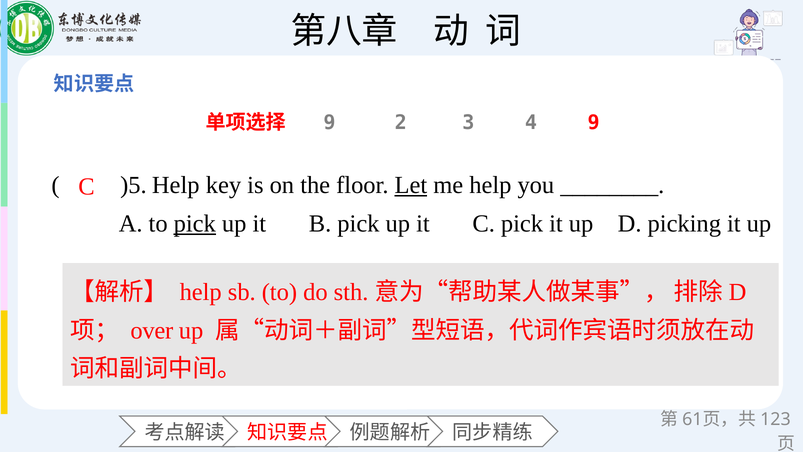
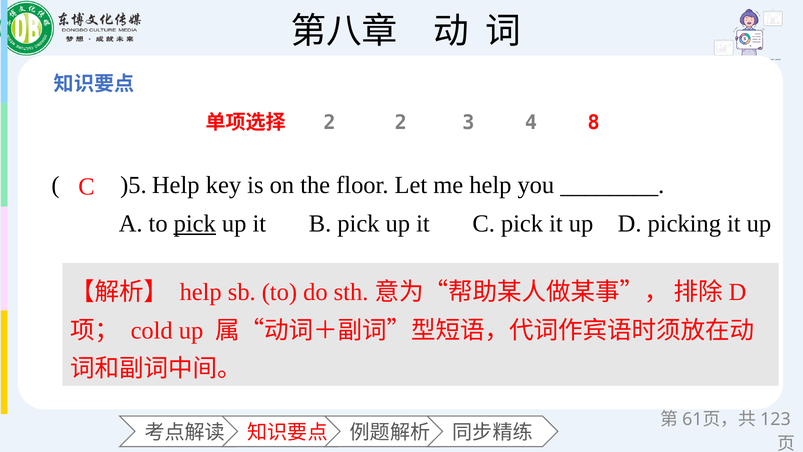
9 at (330, 123): 9 -> 2
4 9: 9 -> 8
Let underline: present -> none
over: over -> cold
